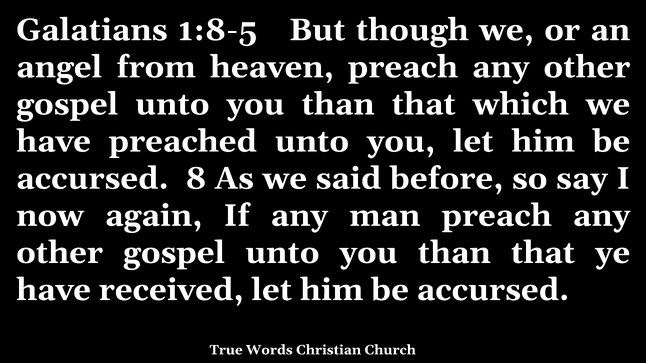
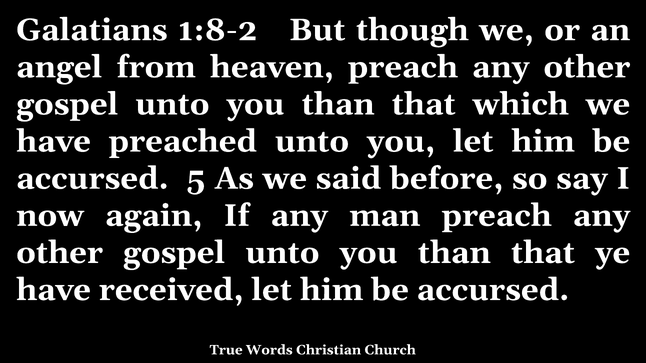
1:8-5: 1:8-5 -> 1:8-2
8: 8 -> 5
